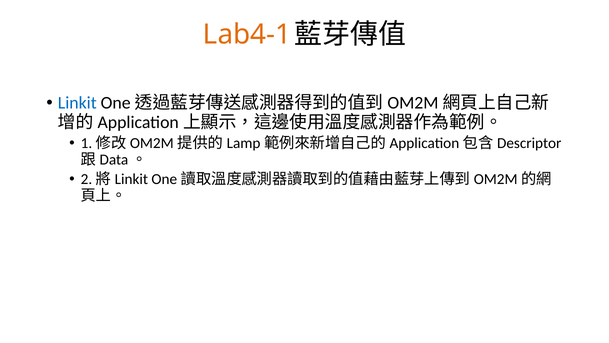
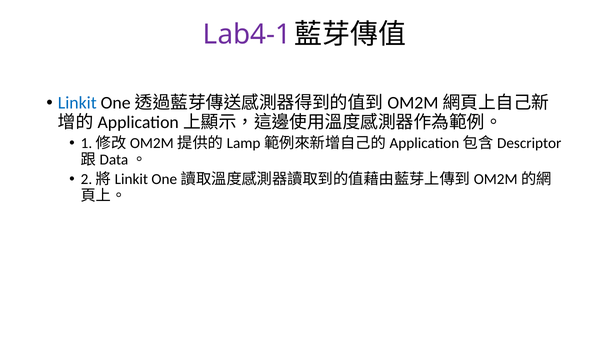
Lab4-1 colour: orange -> purple
